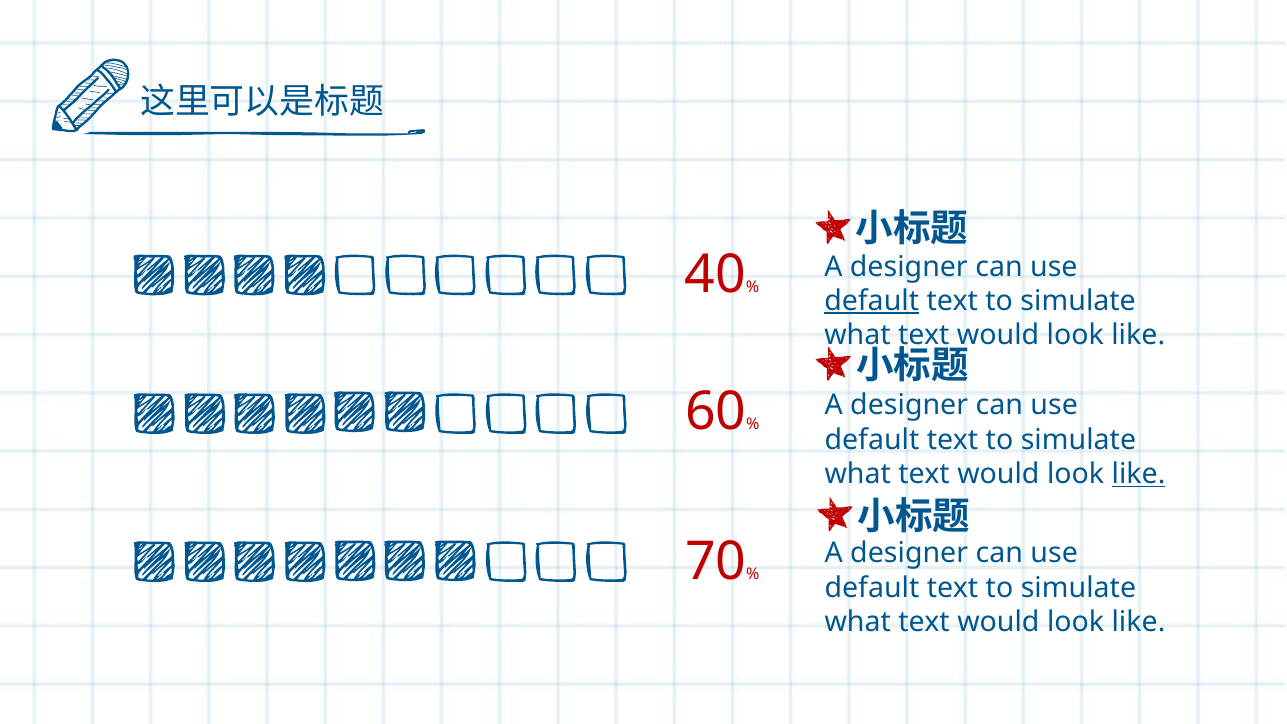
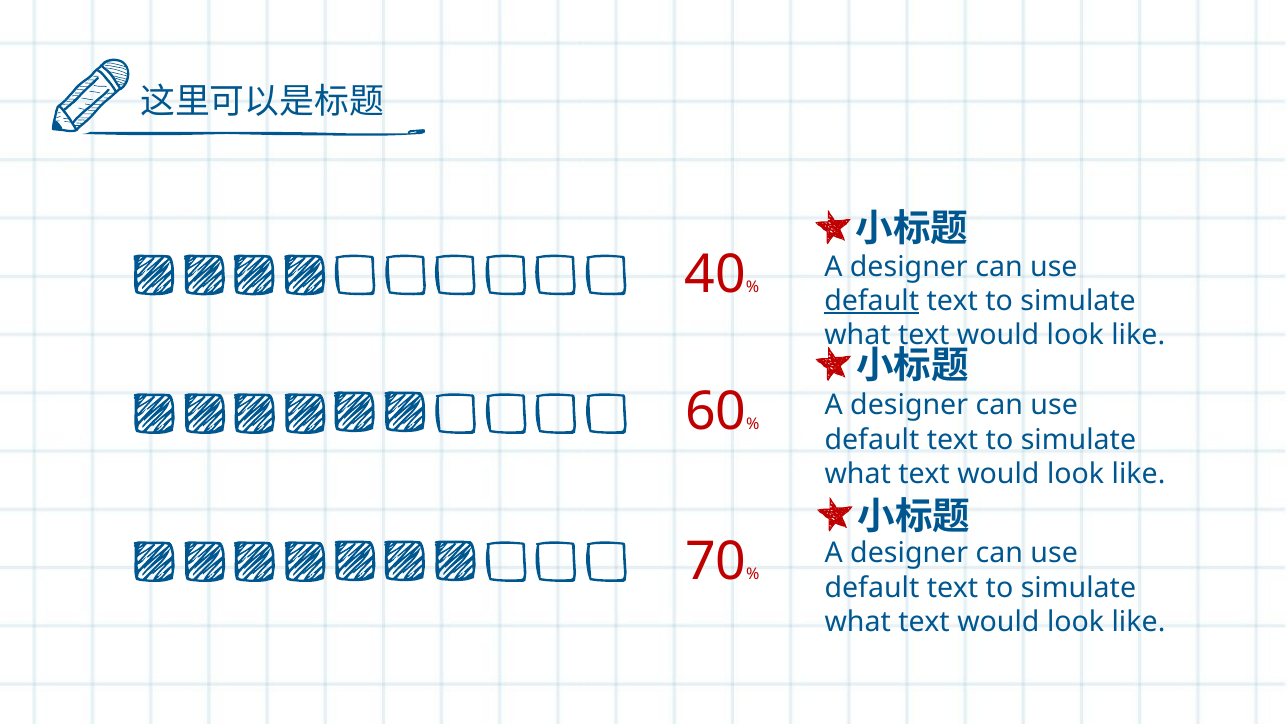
like at (1139, 474) underline: present -> none
